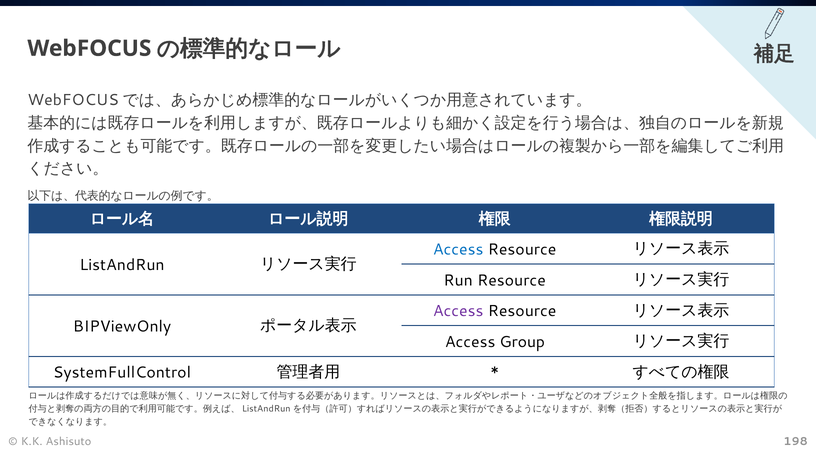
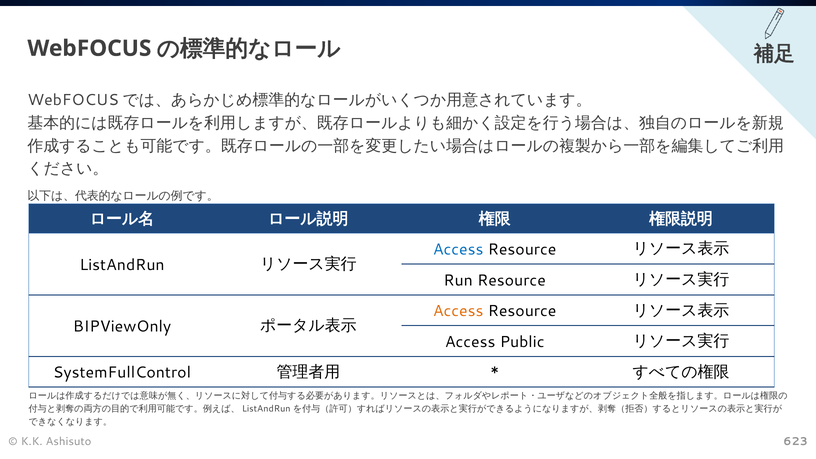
Access at (458, 311) colour: purple -> orange
Group: Group -> Public
198: 198 -> 623
